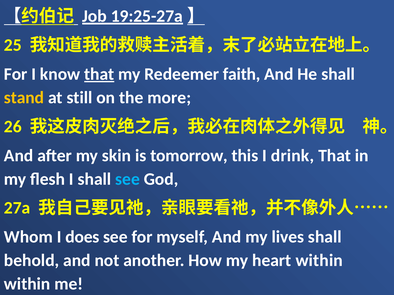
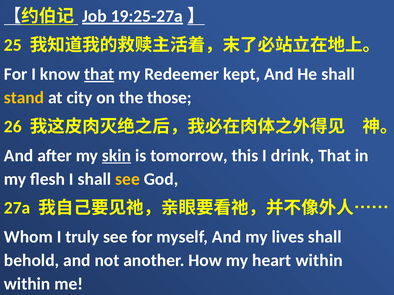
faith: faith -> kept
still: still -> city
more: more -> those
skin underline: none -> present
see at (128, 179) colour: light blue -> yellow
does: does -> truly
